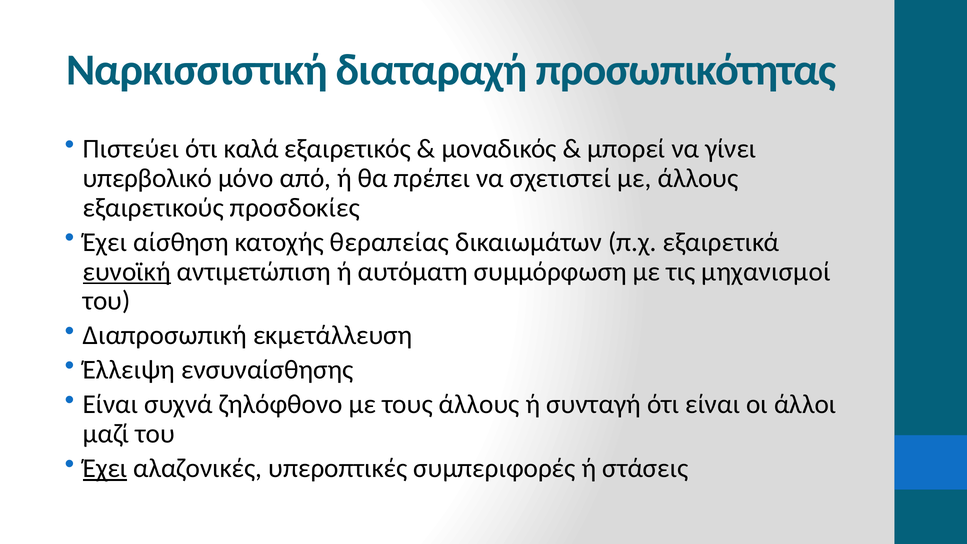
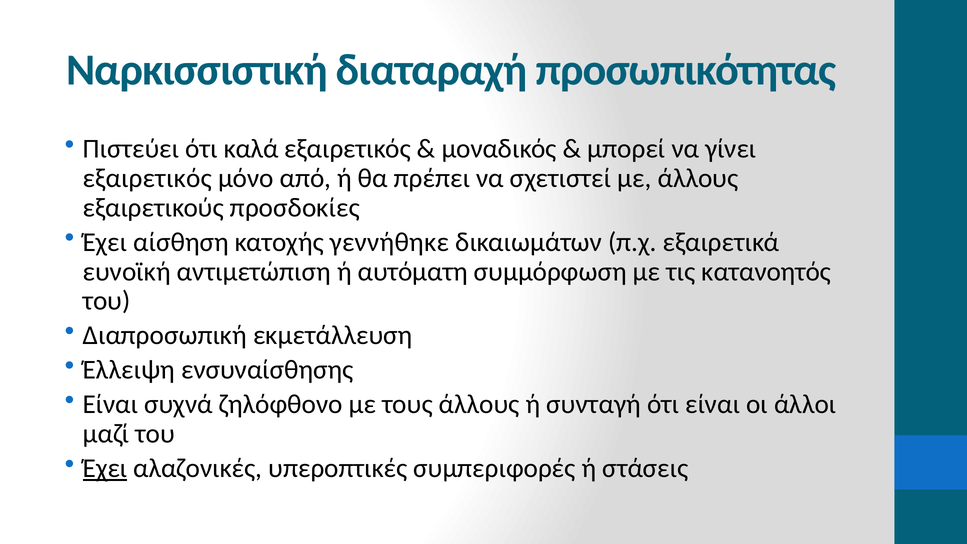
υπερβολικό at (148, 178): υπερβολικό -> εξαιρετικός
θεραπείας: θεραπείας -> γεννήθηκε
ευνοϊκή underline: present -> none
μηχανισμοί: μηχανισμοί -> κατανοητός
